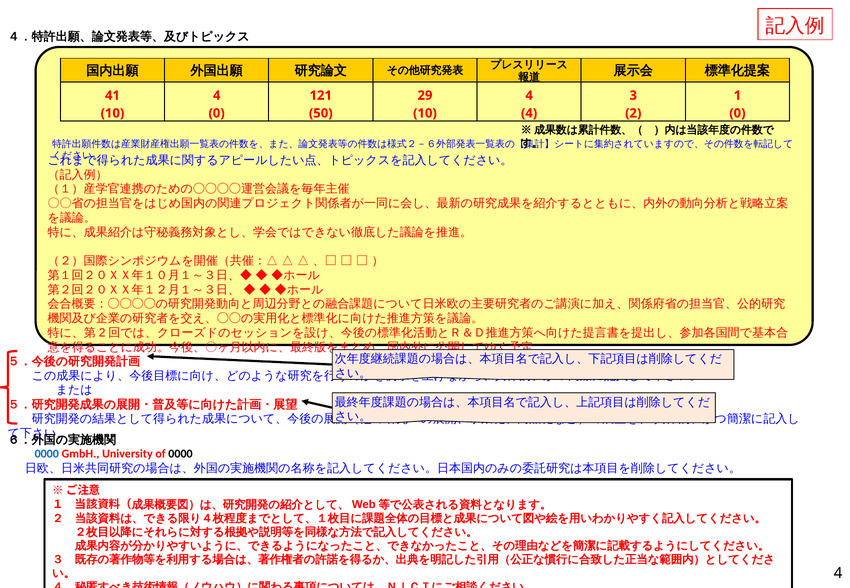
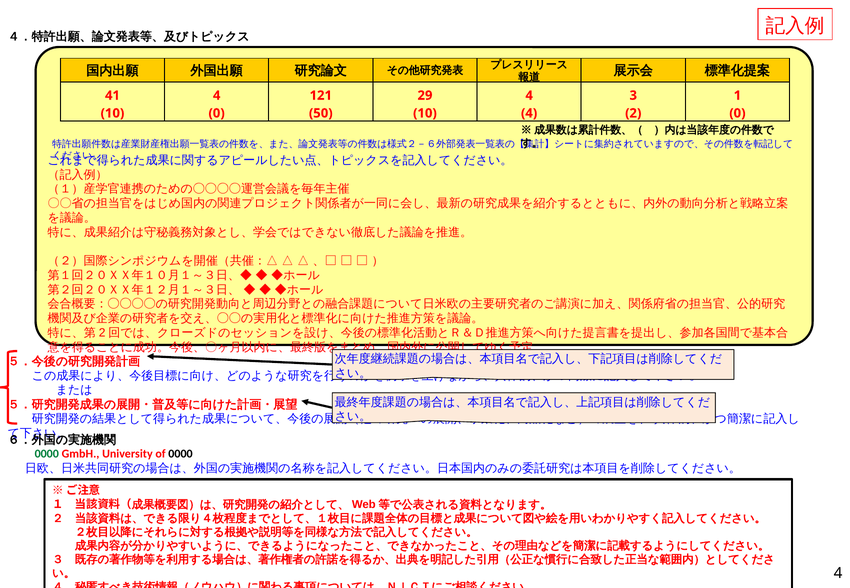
0000 at (47, 454) colour: blue -> green
